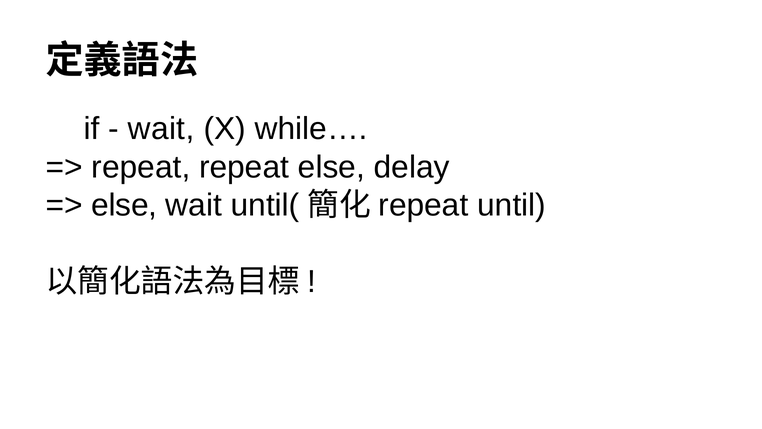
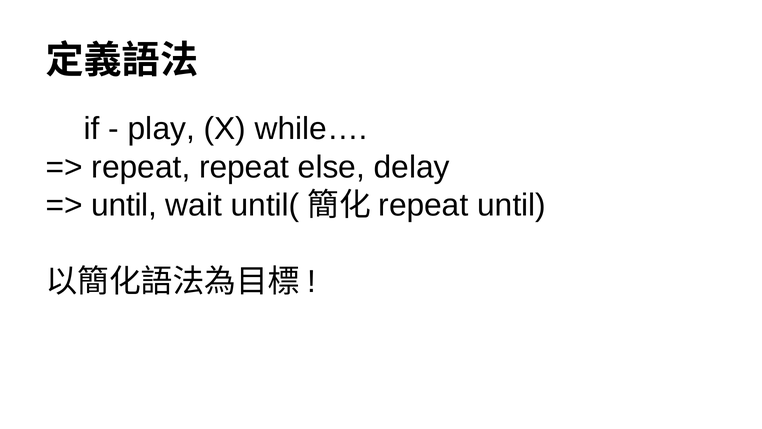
wait at (161, 129): wait -> play
else at (124, 205): else -> until
